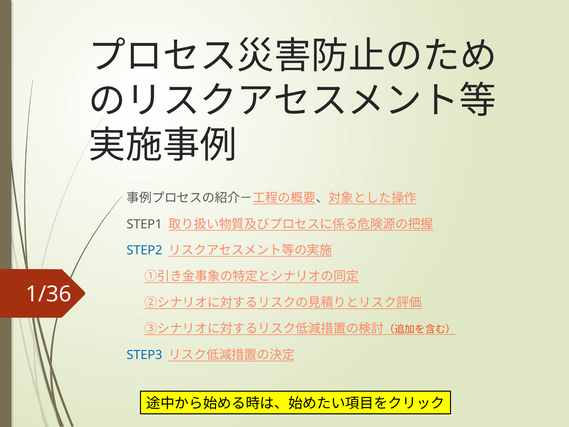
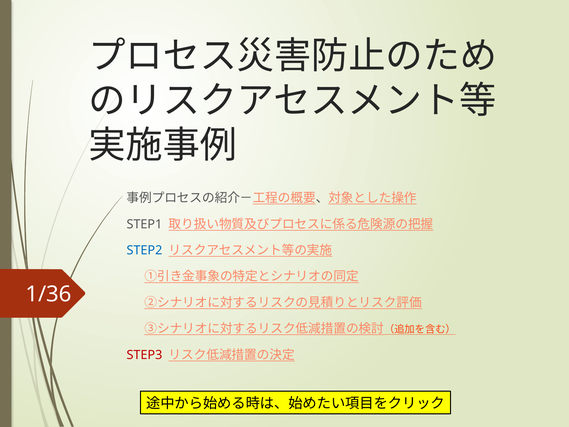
STEP3 colour: blue -> red
